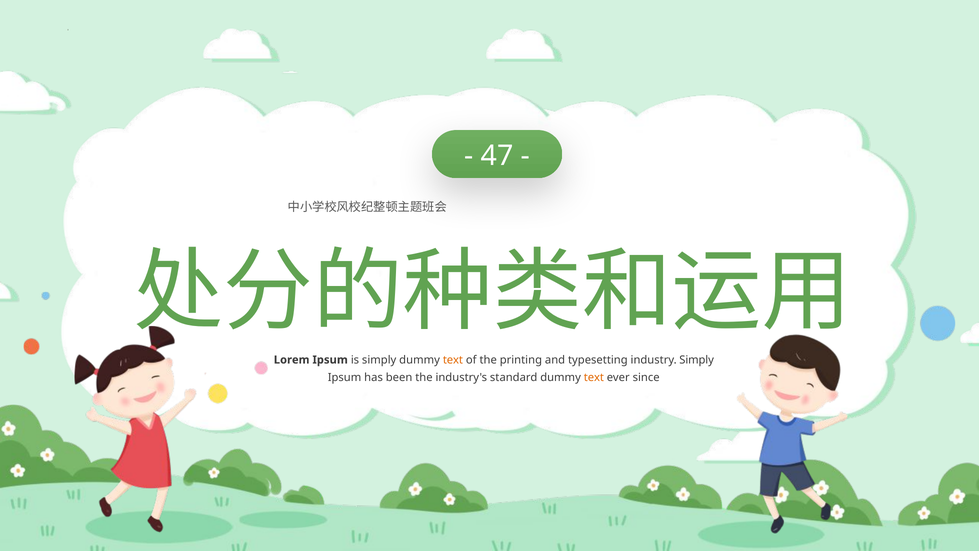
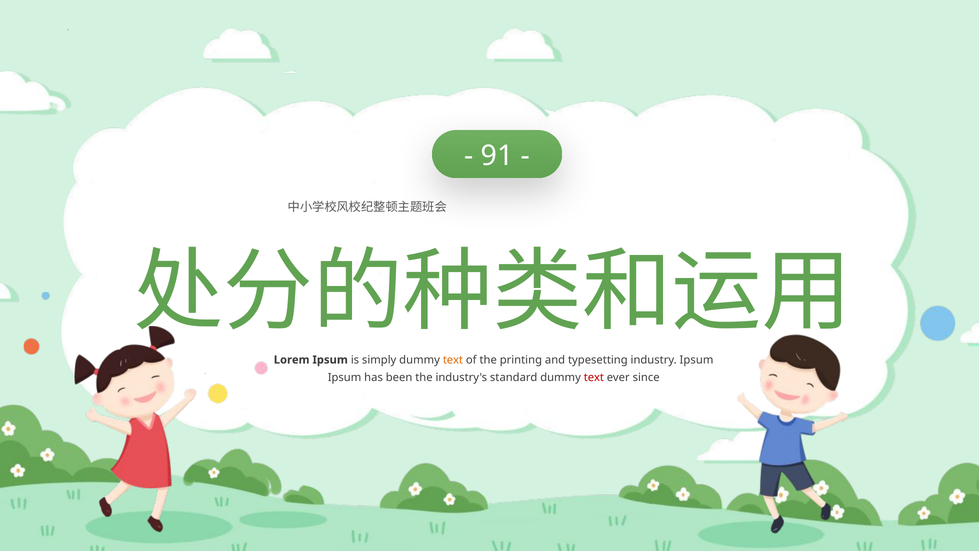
47: 47 -> 91
industry Simply: Simply -> Ipsum
text at (594, 377) colour: orange -> red
